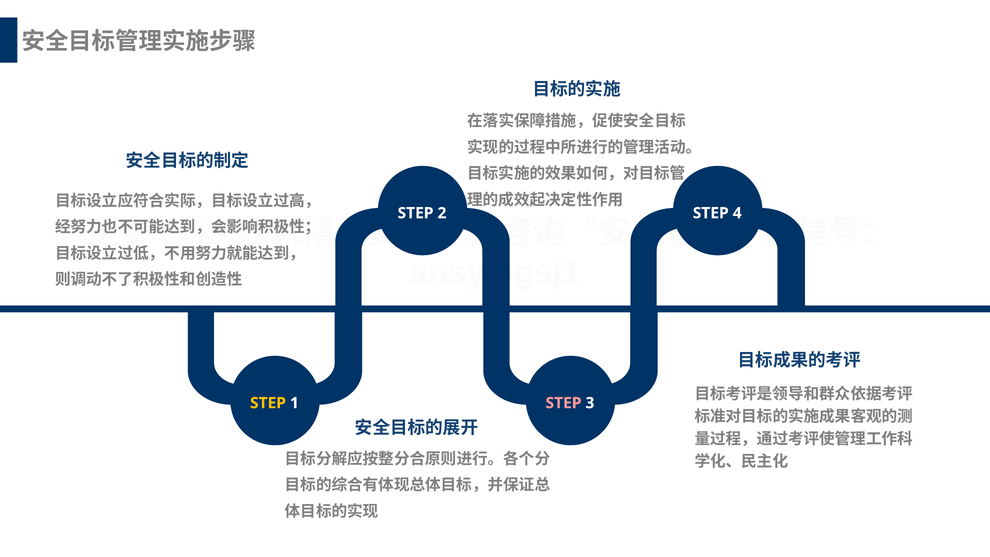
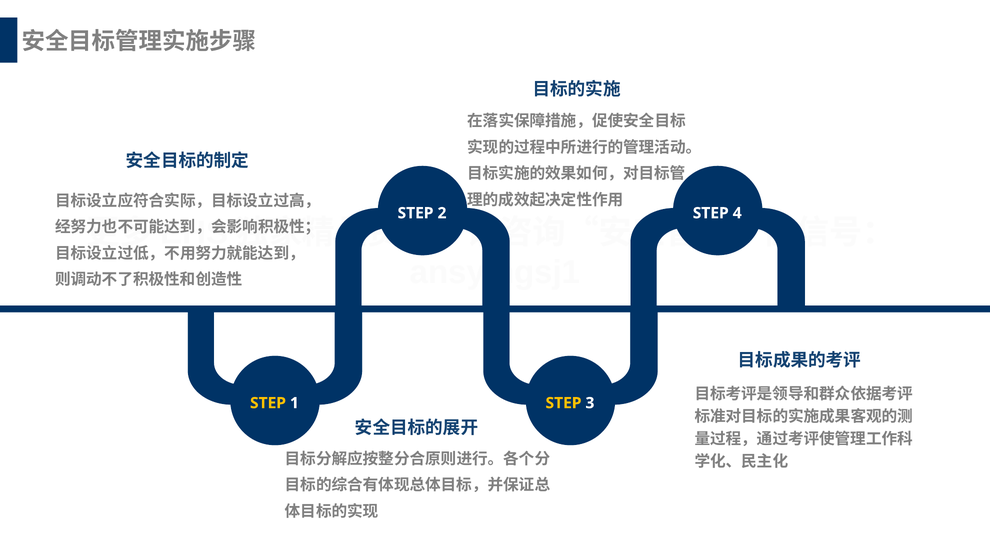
STEP at (564, 403) colour: pink -> yellow
